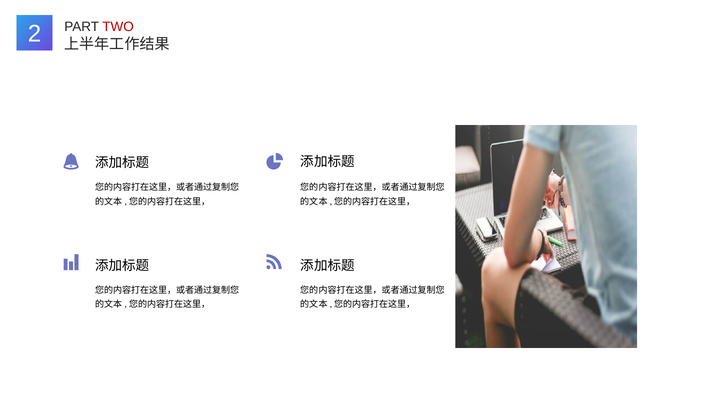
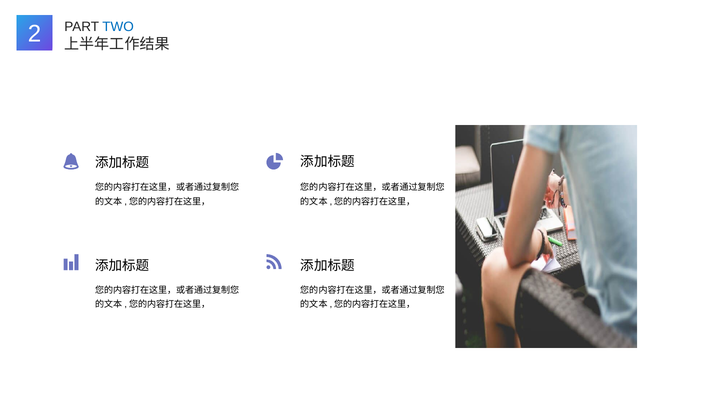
TWO colour: red -> blue
